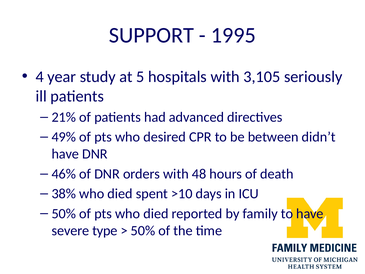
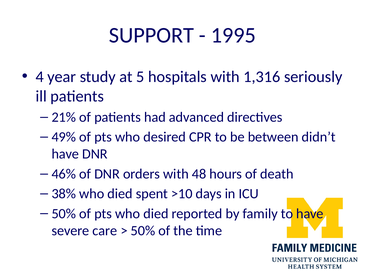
3,105: 3,105 -> 1,316
type: type -> care
